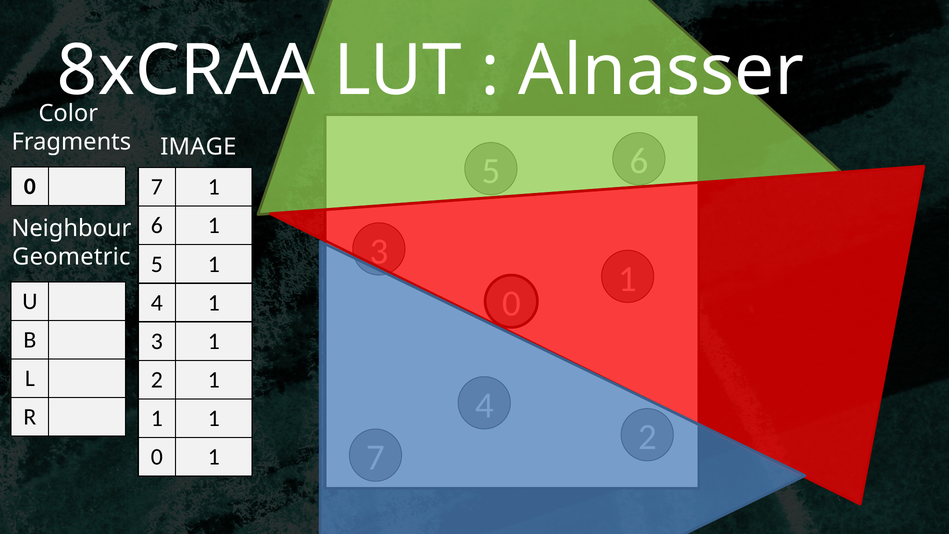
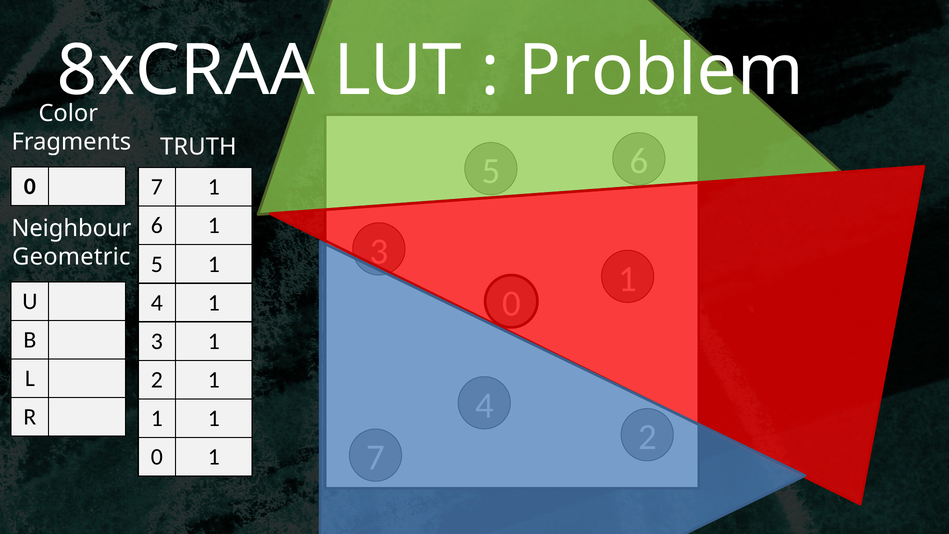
Alnasser: Alnasser -> Problem
IMAGE: IMAGE -> TRUTH
